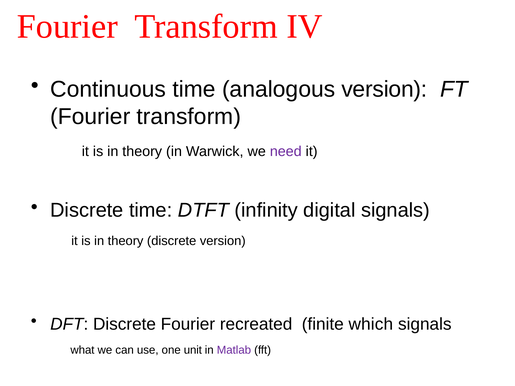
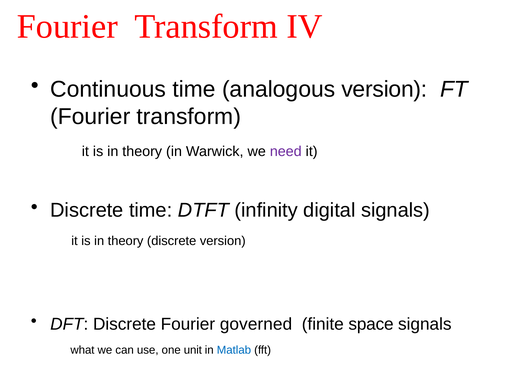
recreated: recreated -> governed
which: which -> space
Matlab colour: purple -> blue
